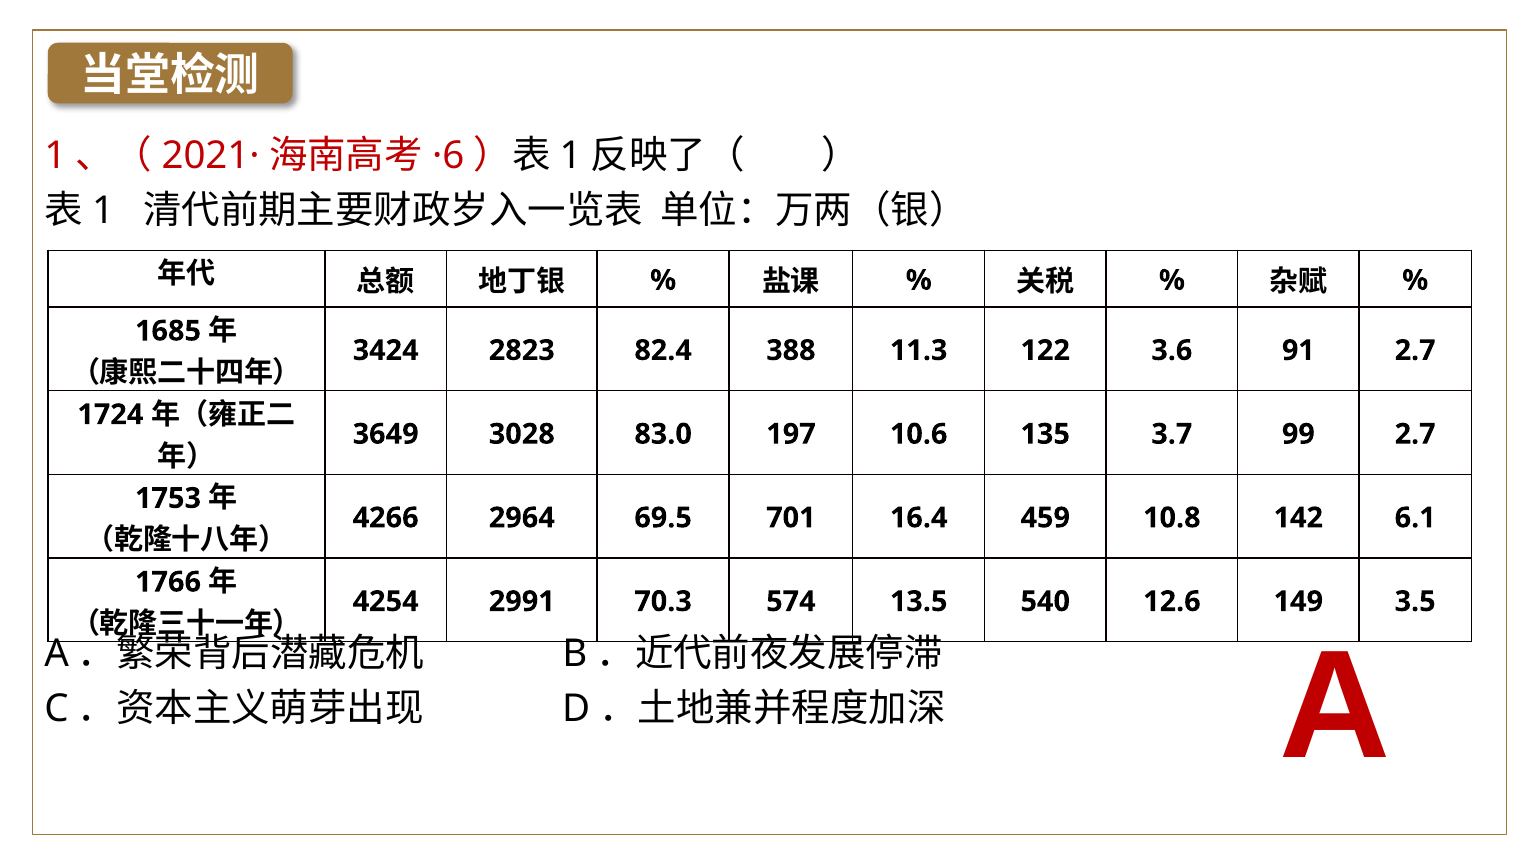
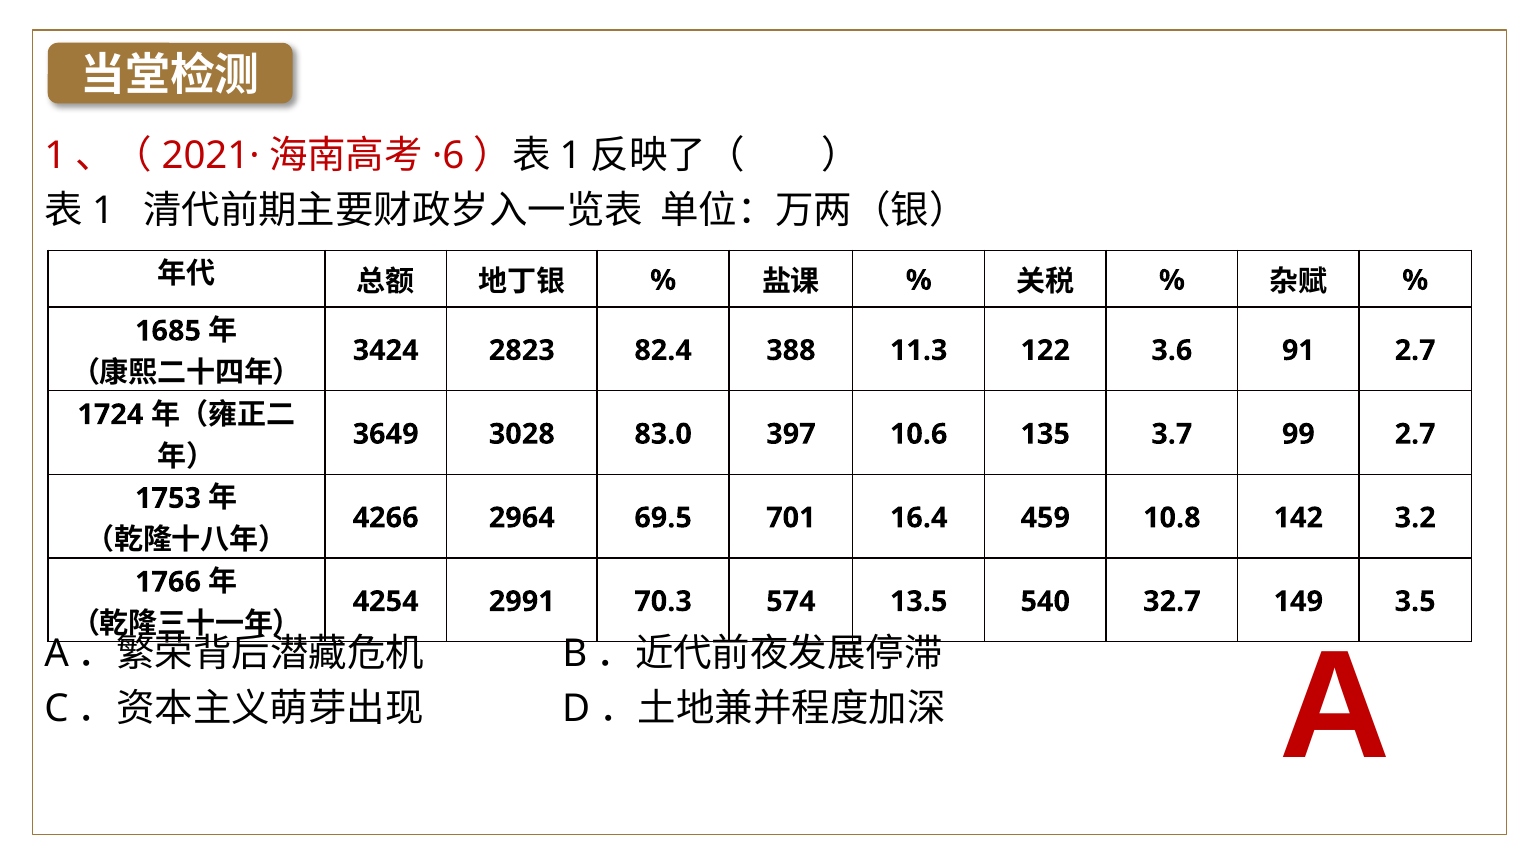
197: 197 -> 397
6.1: 6.1 -> 3.2
12.6: 12.6 -> 32.7
